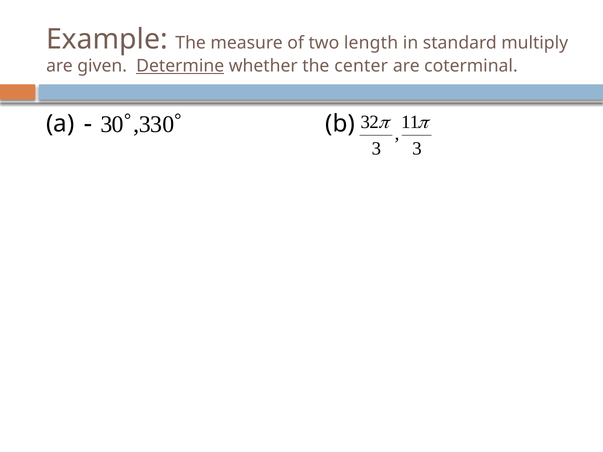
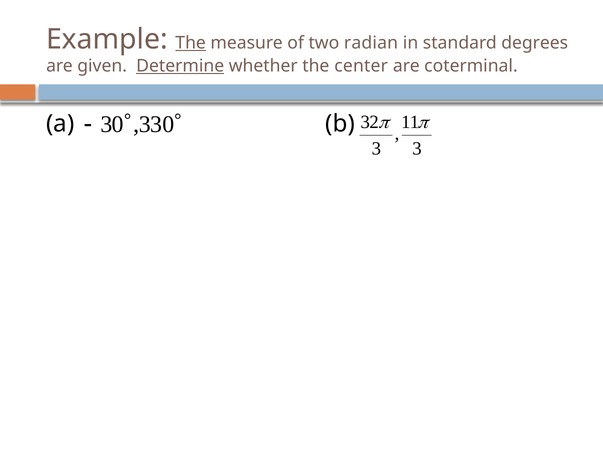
The at (191, 43) underline: none -> present
length: length -> radian
multiply: multiply -> degrees
